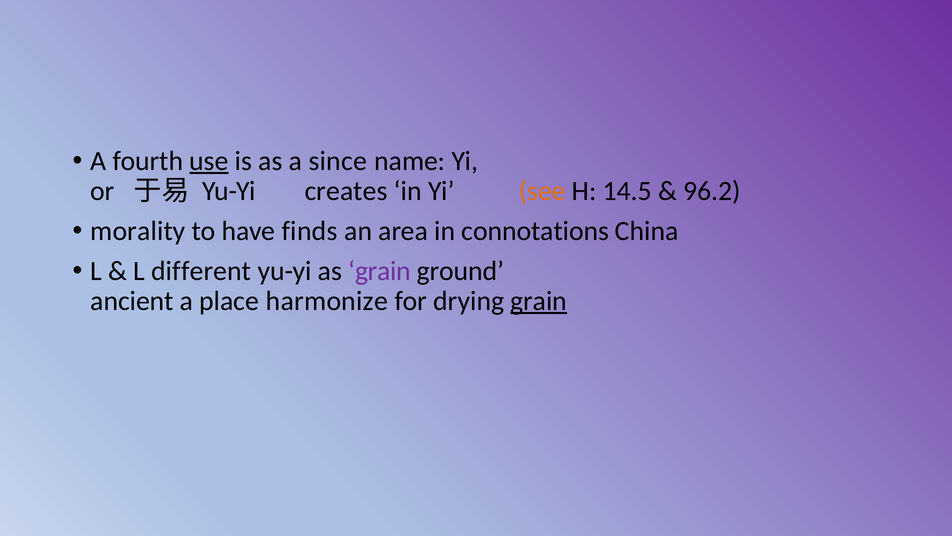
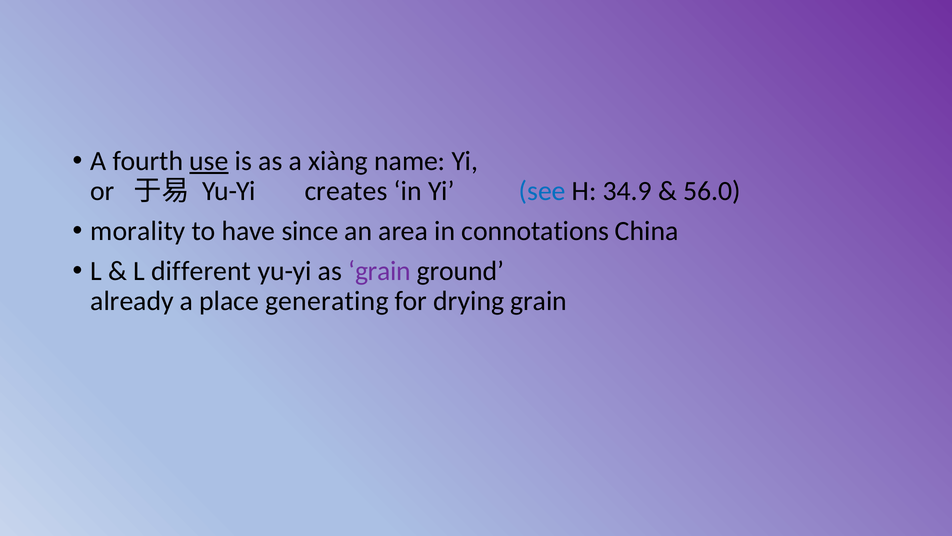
since: since -> xiàng
see colour: orange -> blue
14.5: 14.5 -> 34.9
96.2: 96.2 -> 56.0
finds: finds -> since
ancient: ancient -> already
harmonize: harmonize -> generating
grain at (539, 301) underline: present -> none
